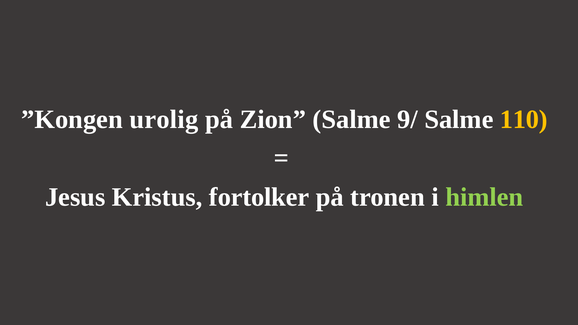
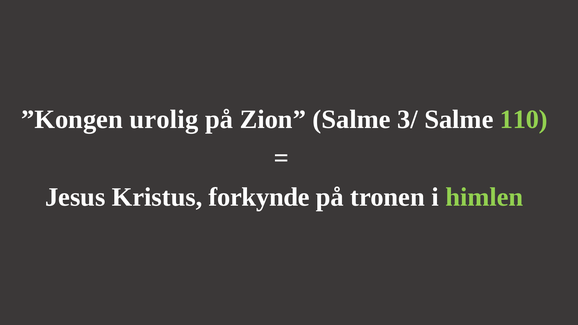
9/: 9/ -> 3/
110 colour: yellow -> light green
fortolker: fortolker -> forkynde
